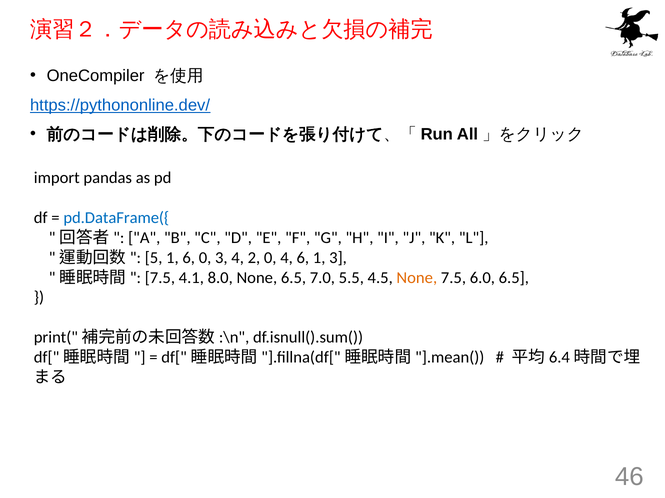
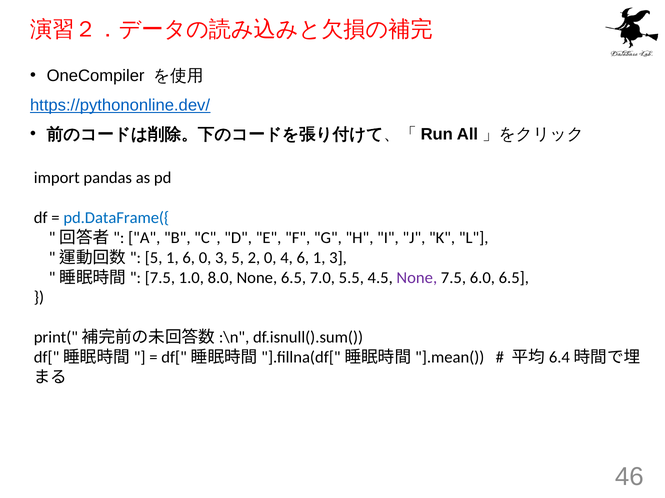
3 4: 4 -> 5
4.1: 4.1 -> 1.0
None at (417, 278) colour: orange -> purple
